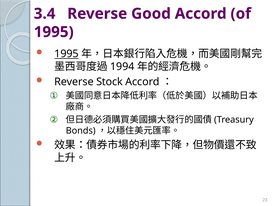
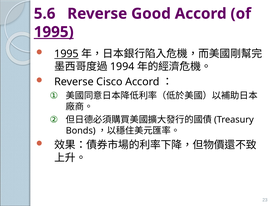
3.4: 3.4 -> 5.6
1995 at (54, 32) underline: none -> present
Stock: Stock -> Cisco
